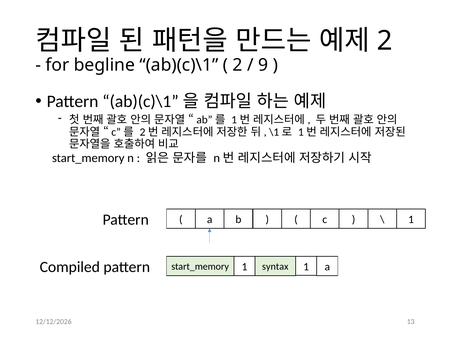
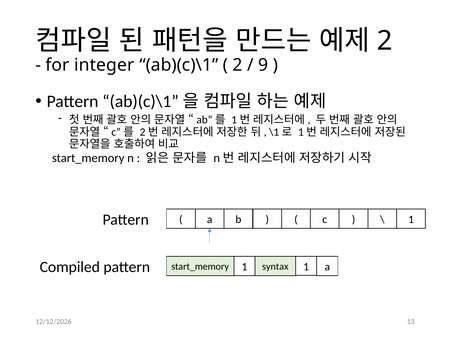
begline: begline -> integer
